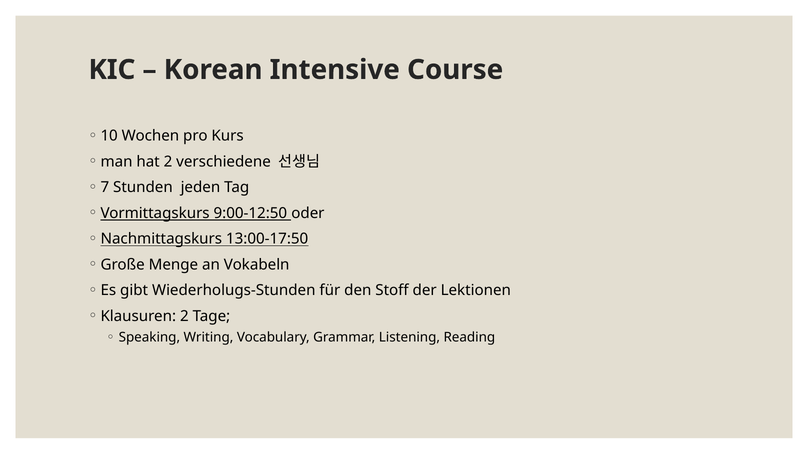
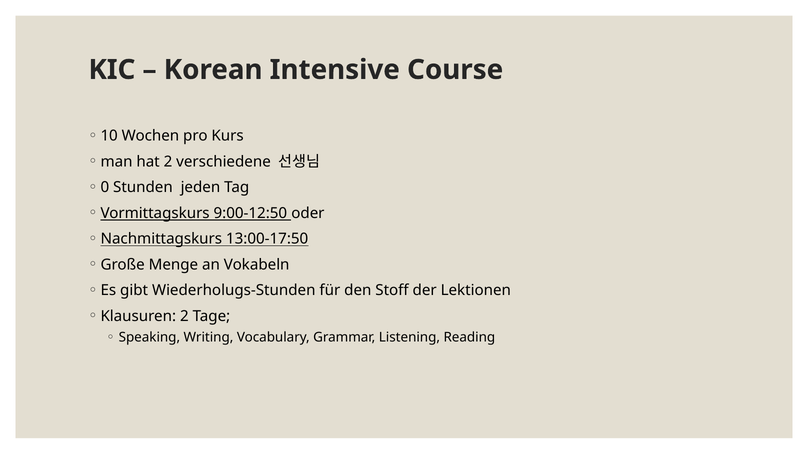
7: 7 -> 0
